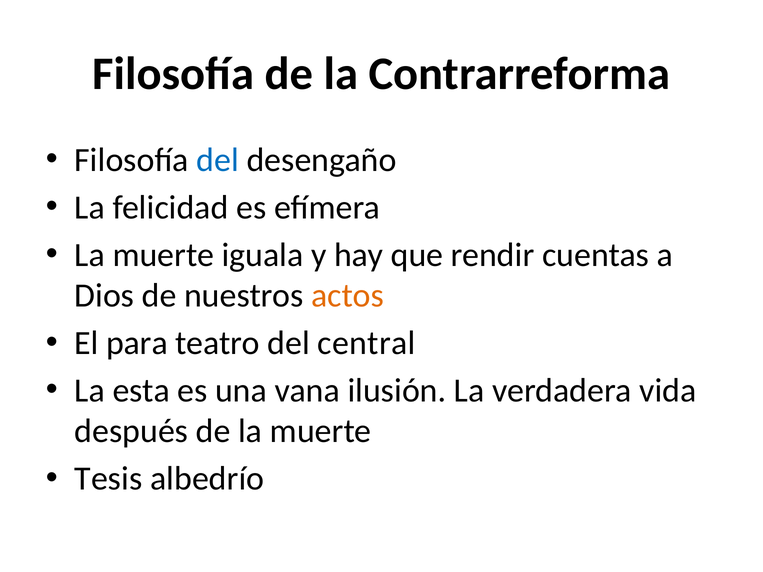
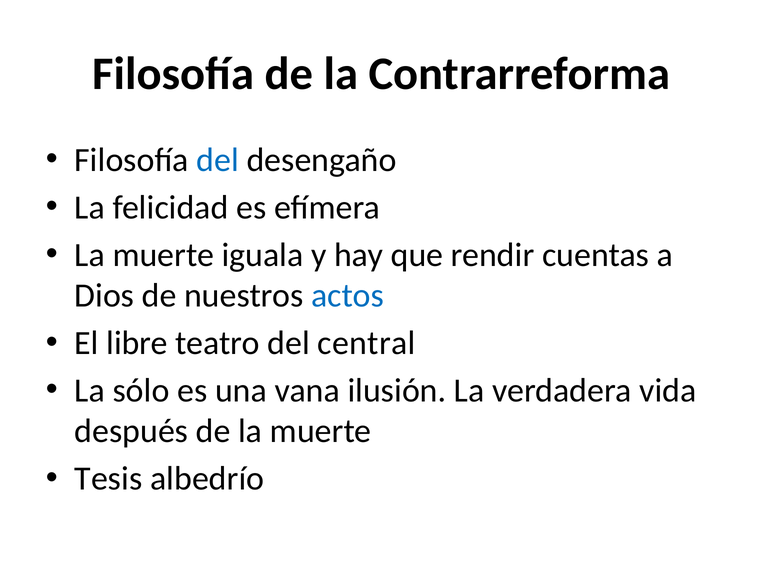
actos colour: orange -> blue
para: para -> libre
esta: esta -> sólo
